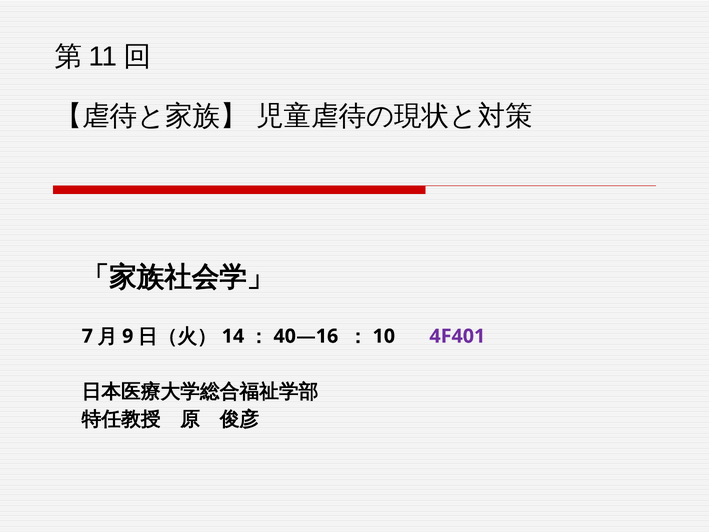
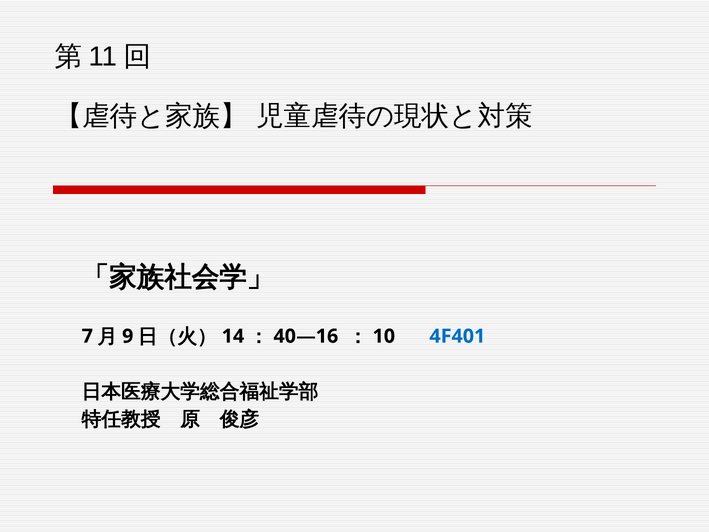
4F401 colour: purple -> blue
